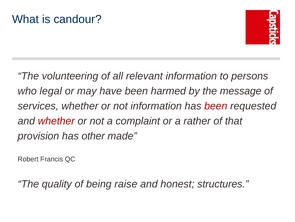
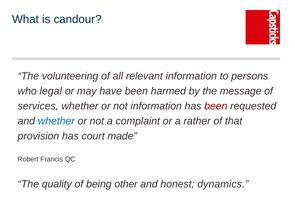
whether at (56, 121) colour: red -> blue
other: other -> court
raise: raise -> other
structures: structures -> dynamics
